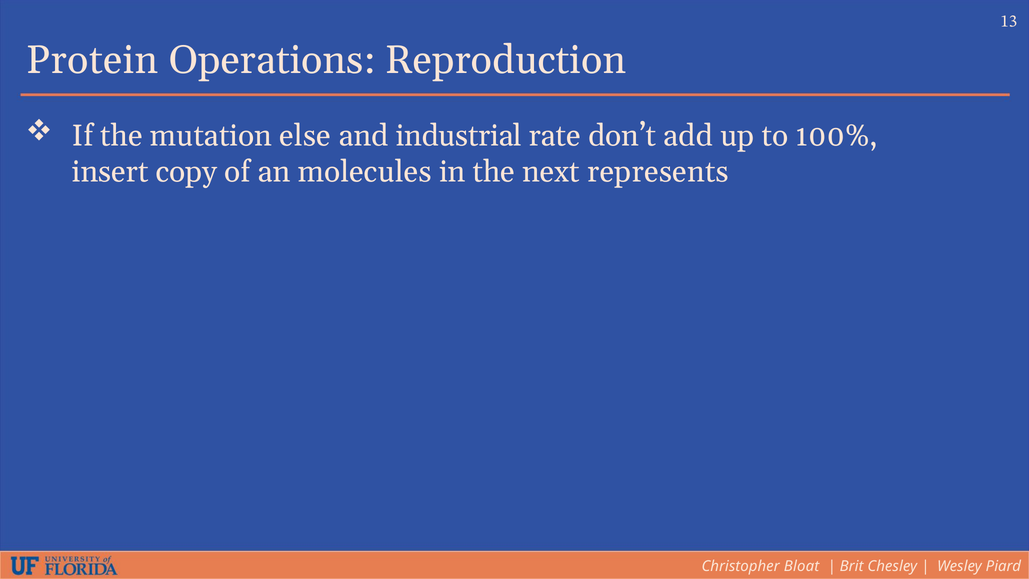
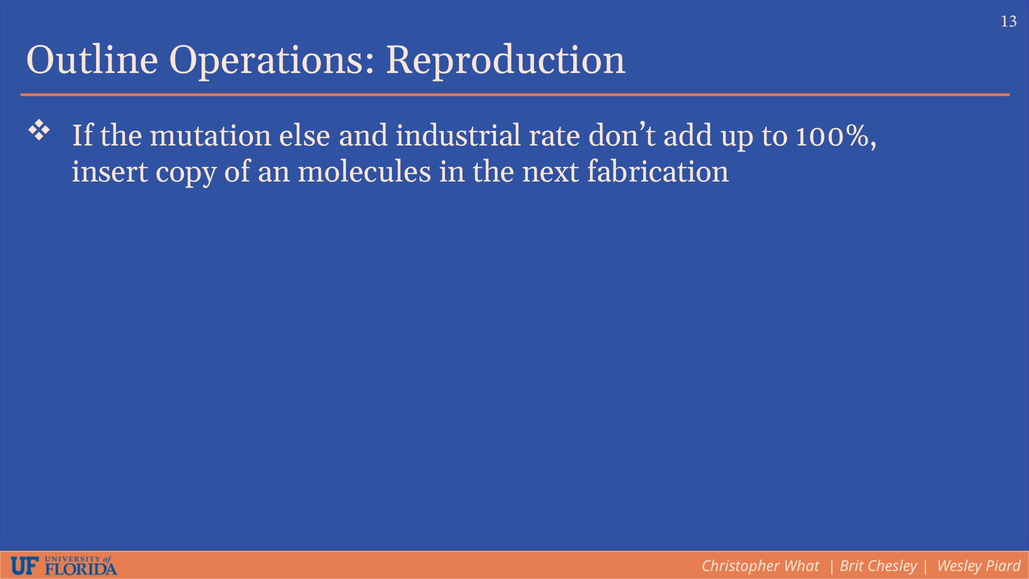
Protein: Protein -> Outline
represents: represents -> fabrication
Bloat: Bloat -> What
